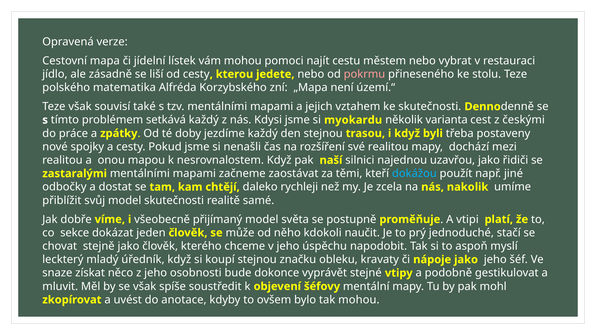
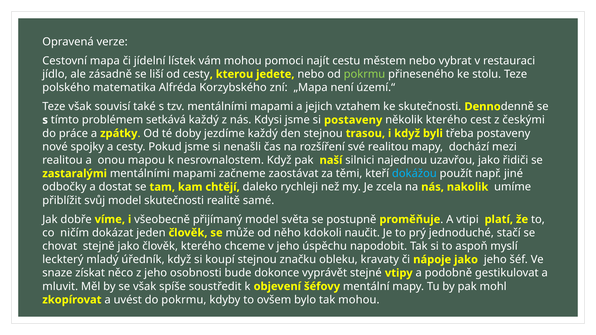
pokrmu at (364, 74) colour: pink -> light green
si myokardu: myokardu -> postaveny
několik varianta: varianta -> kterého
sekce: sekce -> ničím
do anotace: anotace -> pokrmu
